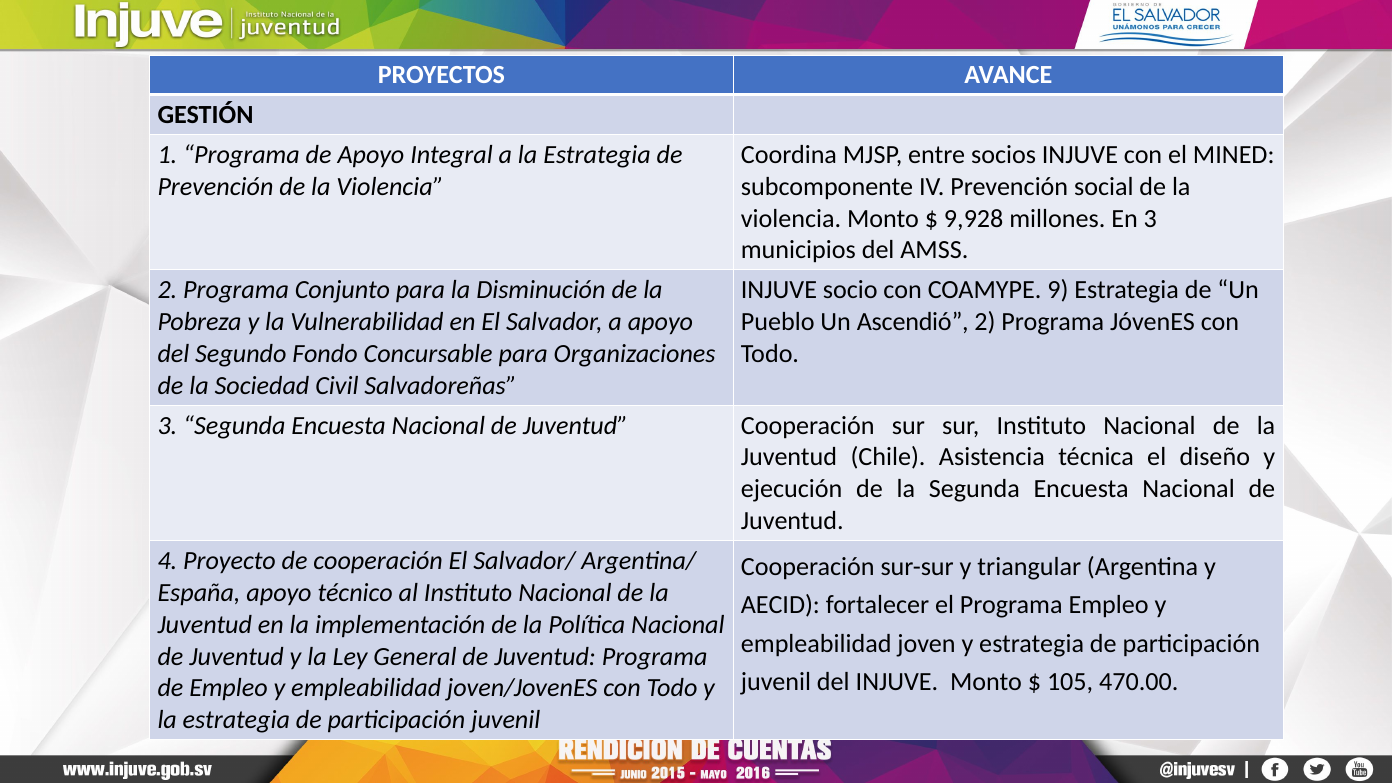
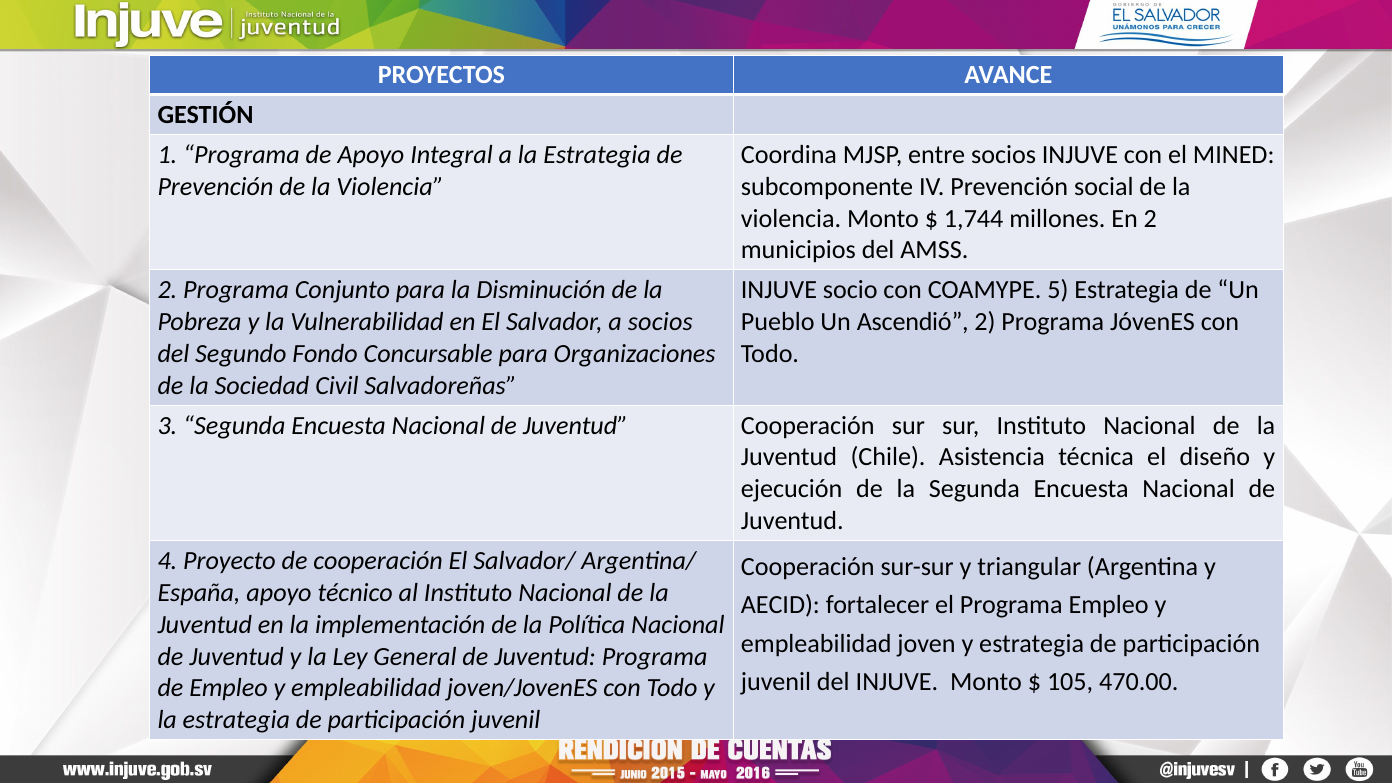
9,928: 9,928 -> 1,744
En 3: 3 -> 2
9: 9 -> 5
a apoyo: apoyo -> socios
